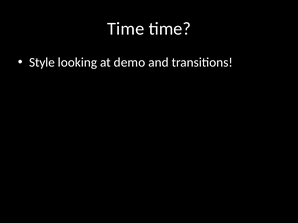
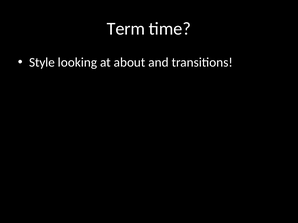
Time at (126, 29): Time -> Term
demo: demo -> about
